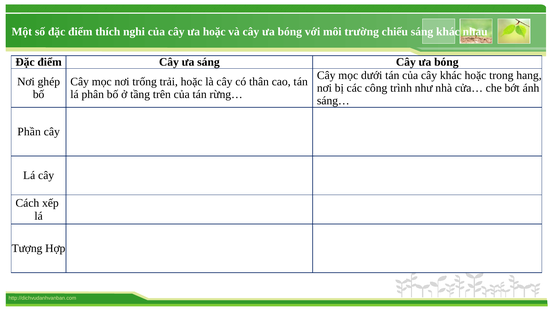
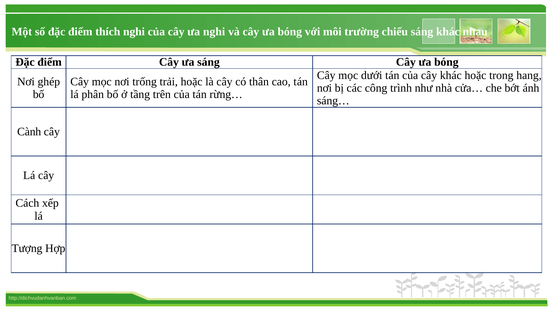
ưa hoặc: hoặc -> nghi
Phần: Phần -> Cành
